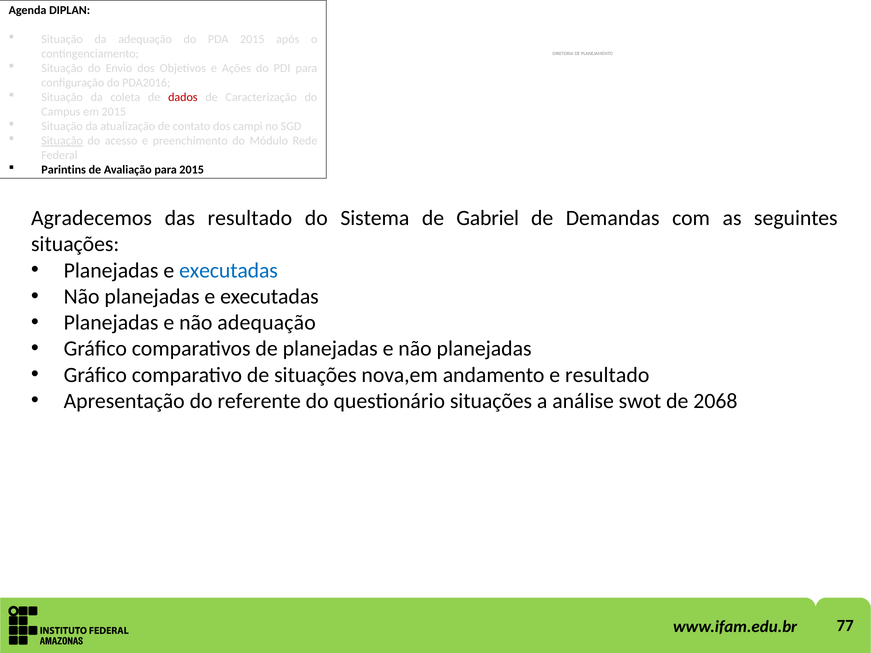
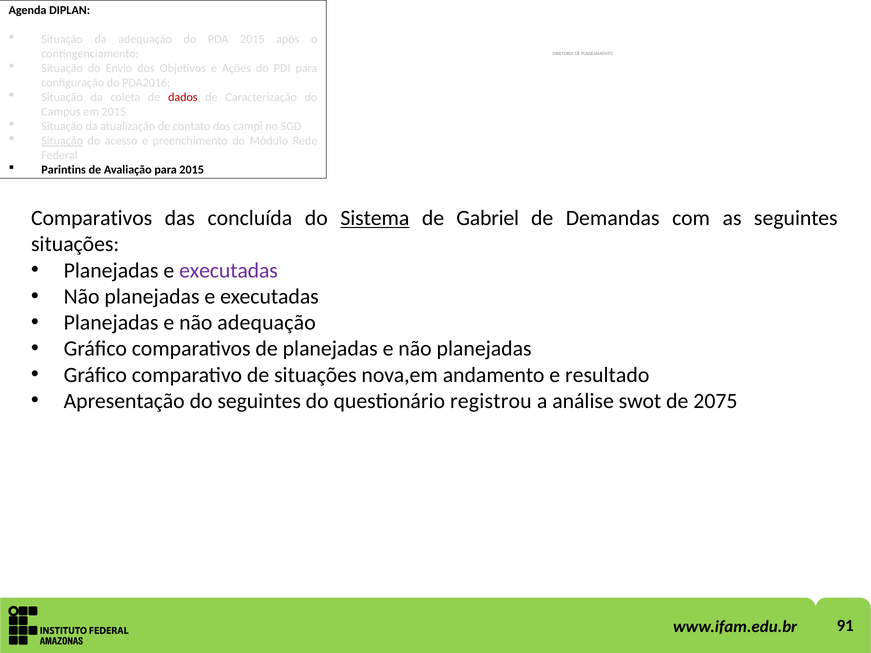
Agradecemos at (92, 218): Agradecemos -> Comparativos
das resultado: resultado -> concluída
Sistema underline: none -> present
executadas at (229, 270) colour: blue -> purple
do referente: referente -> seguintes
questionário situações: situações -> registrou
2068: 2068 -> 2075
77: 77 -> 91
